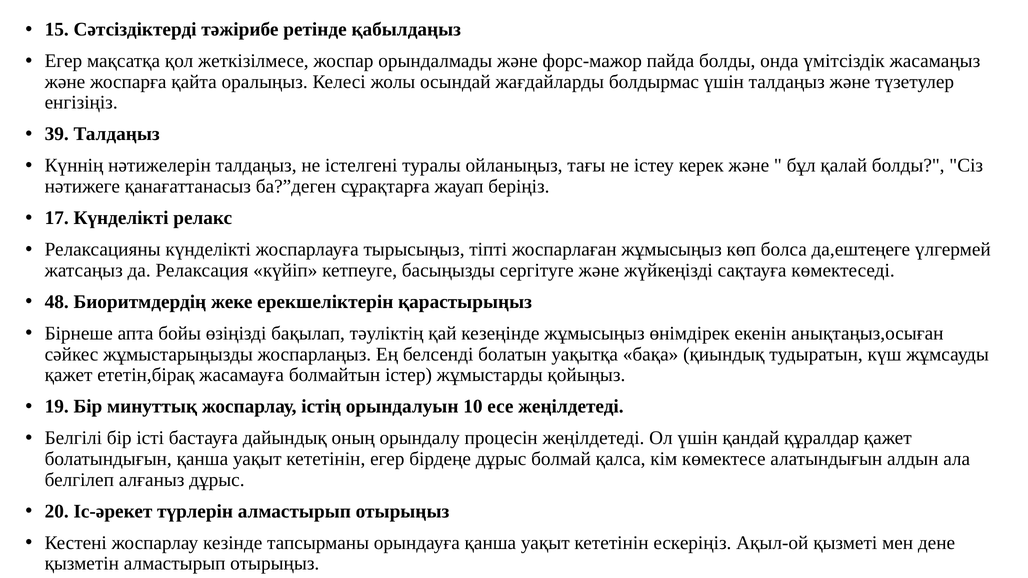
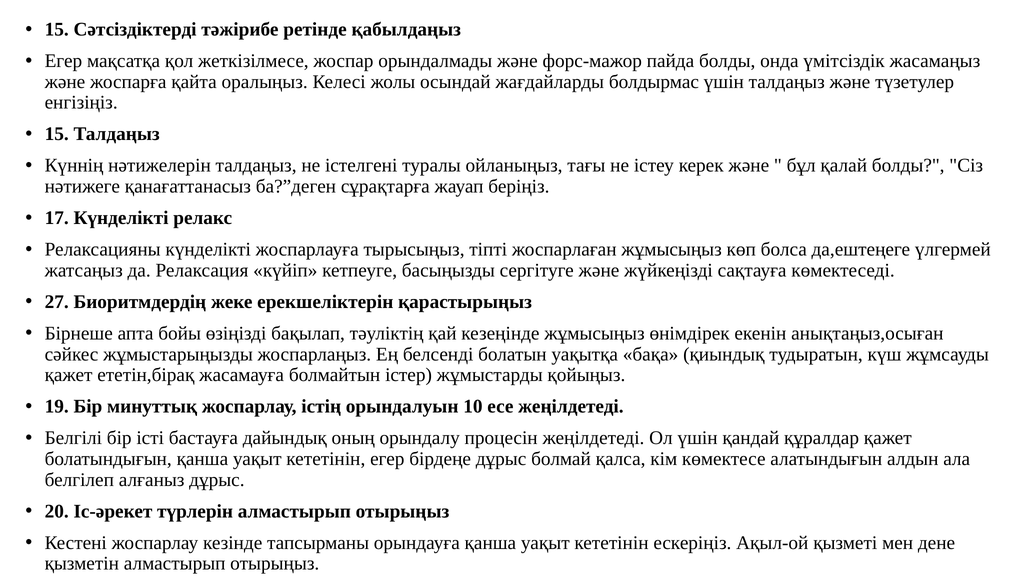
39 at (57, 134): 39 -> 15
48: 48 -> 27
